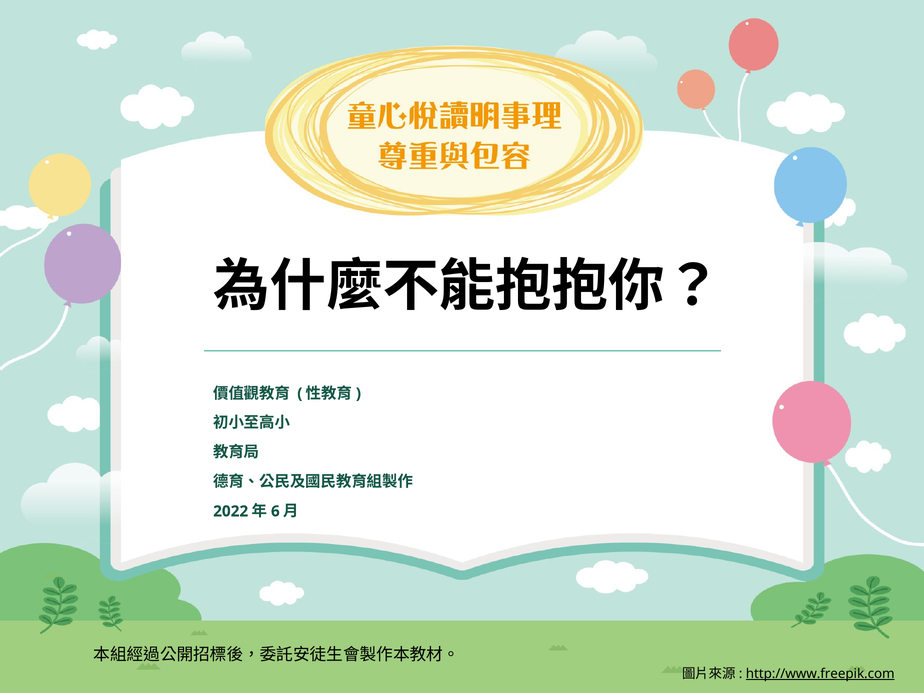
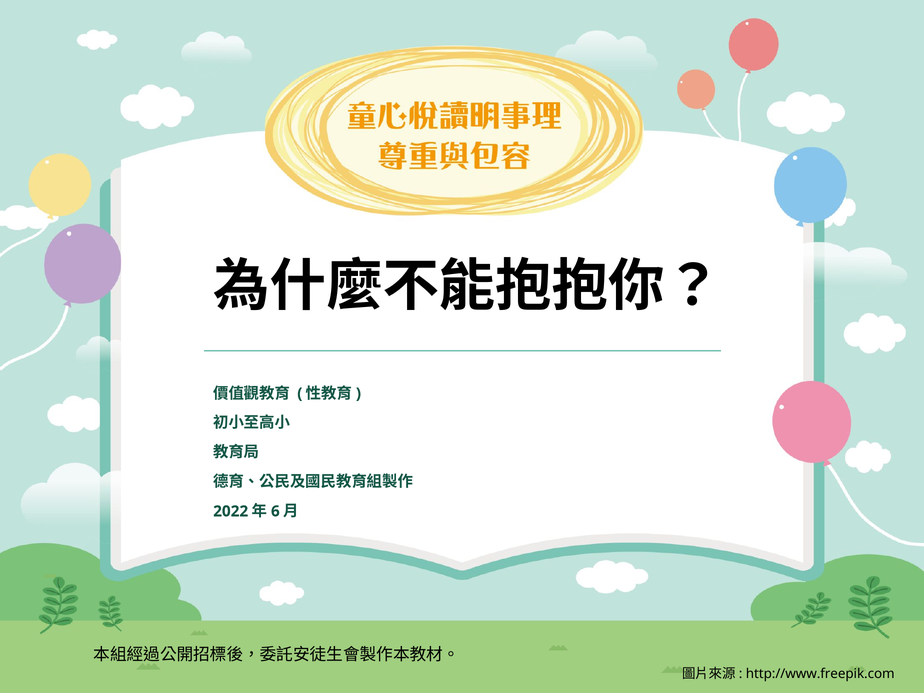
http://www.freepik.com underline: present -> none
